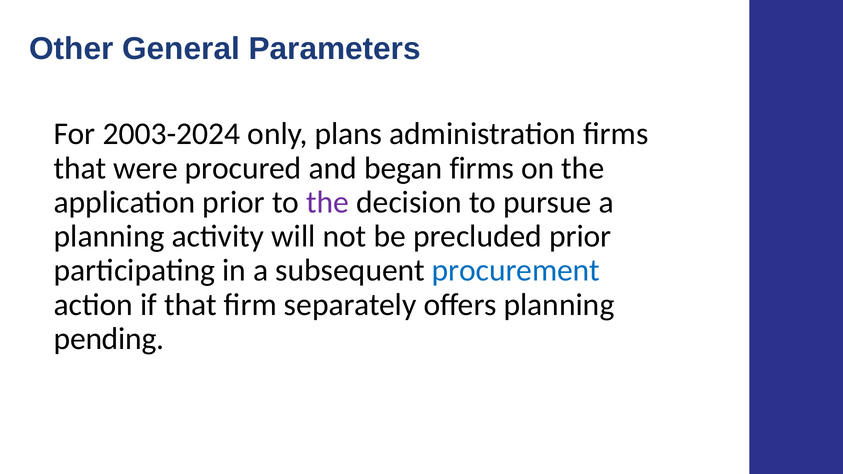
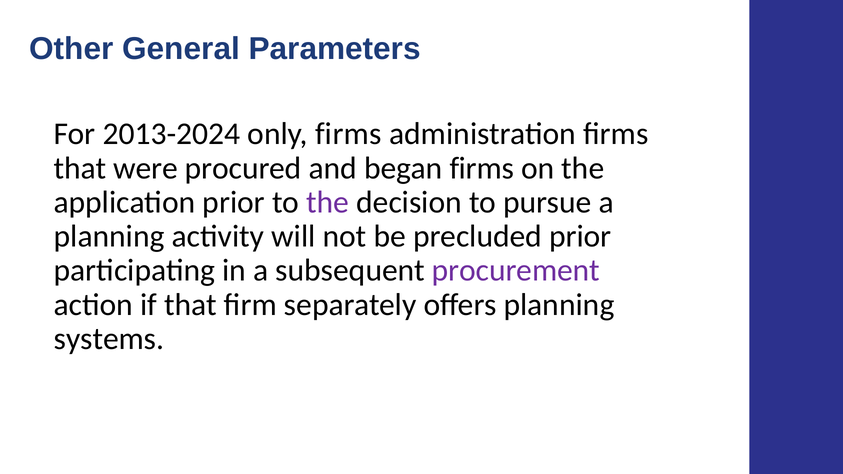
2003-2024: 2003-2024 -> 2013-2024
only plans: plans -> firms
procurement colour: blue -> purple
pending: pending -> systems
